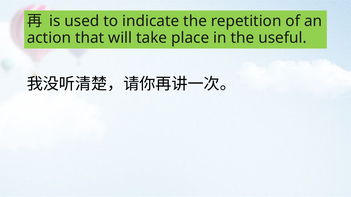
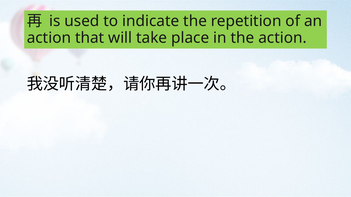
the useful: useful -> action
